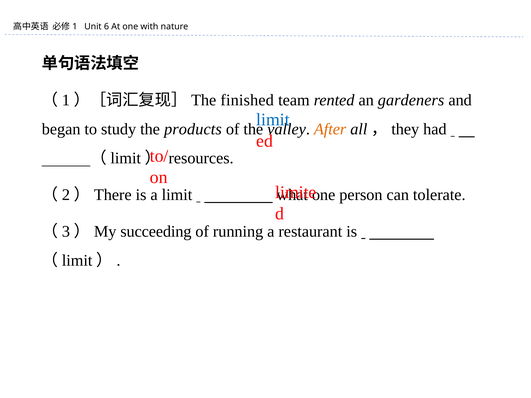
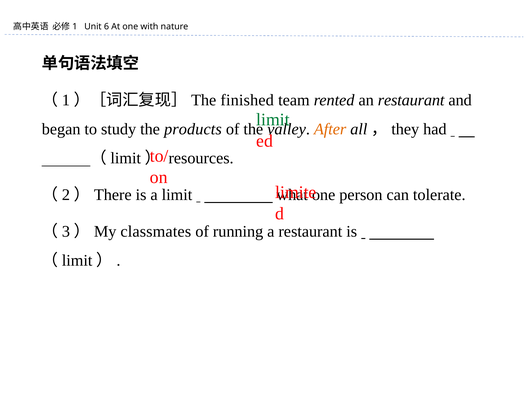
an gardeners: gardeners -> restaurant
limit at (273, 120) colour: blue -> green
succeeding: succeeding -> classmates
